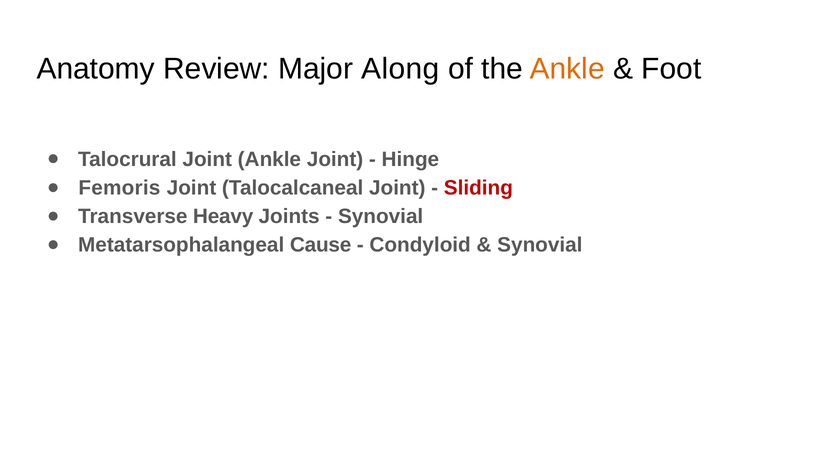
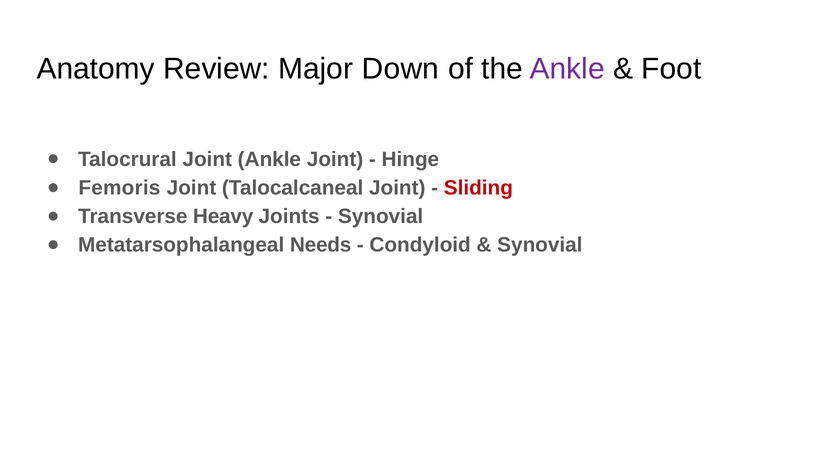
Along: Along -> Down
Ankle at (567, 69) colour: orange -> purple
Cause: Cause -> Needs
